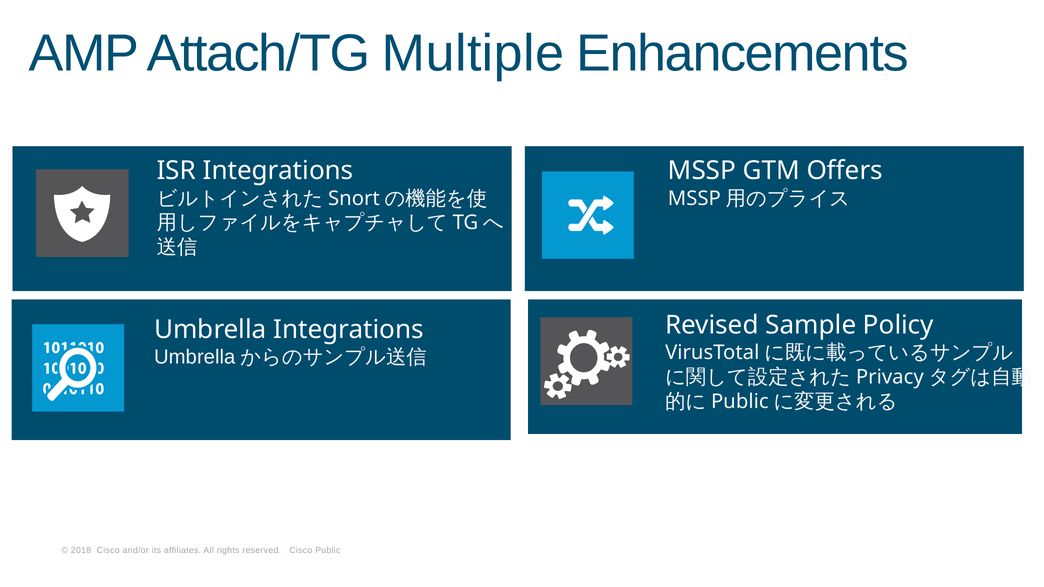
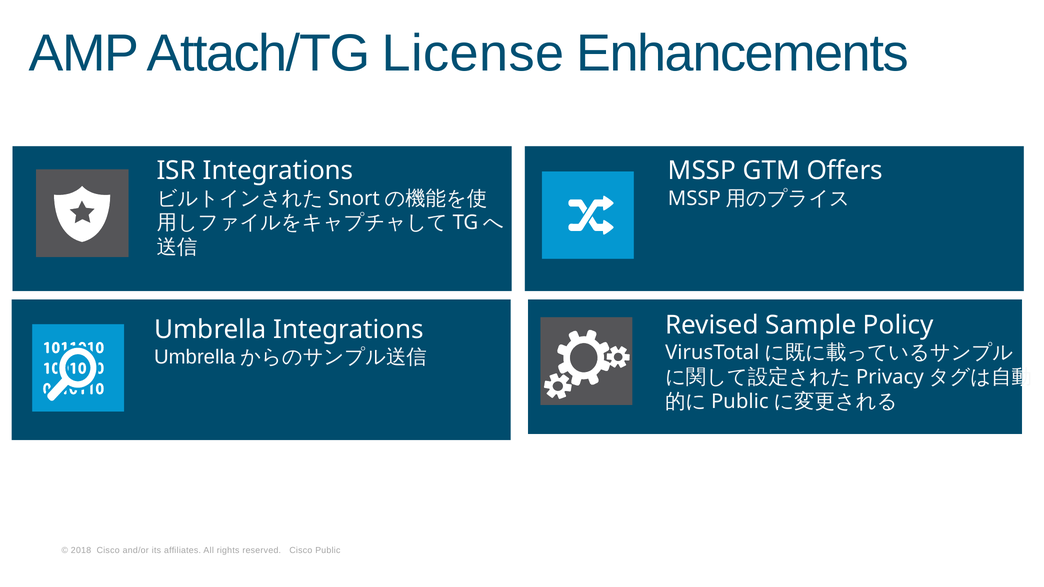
Multiple: Multiple -> License
